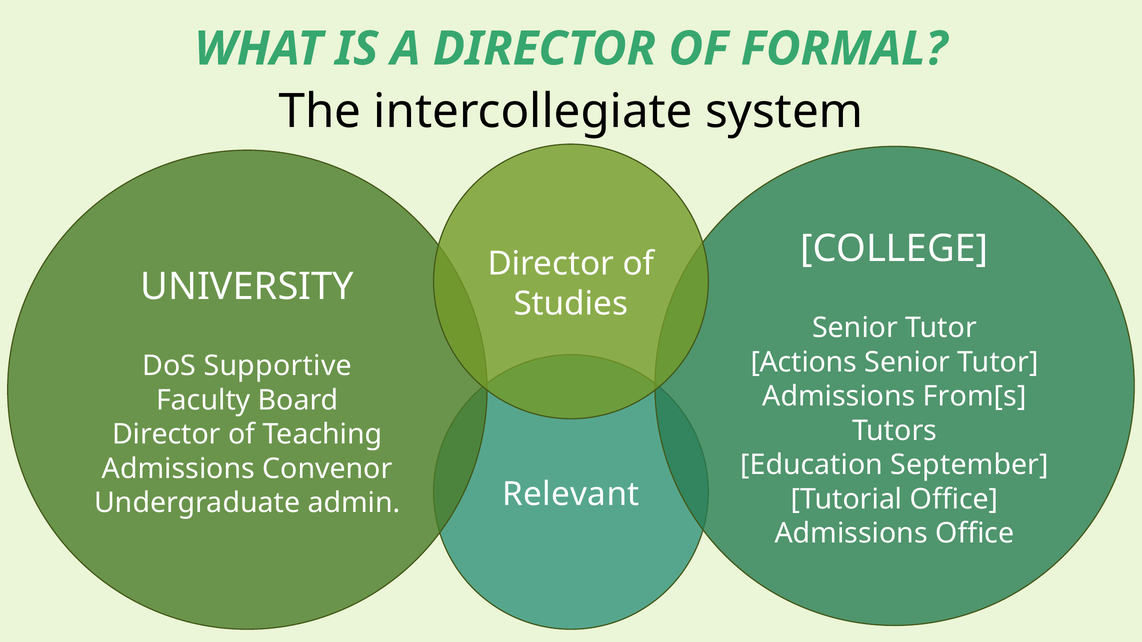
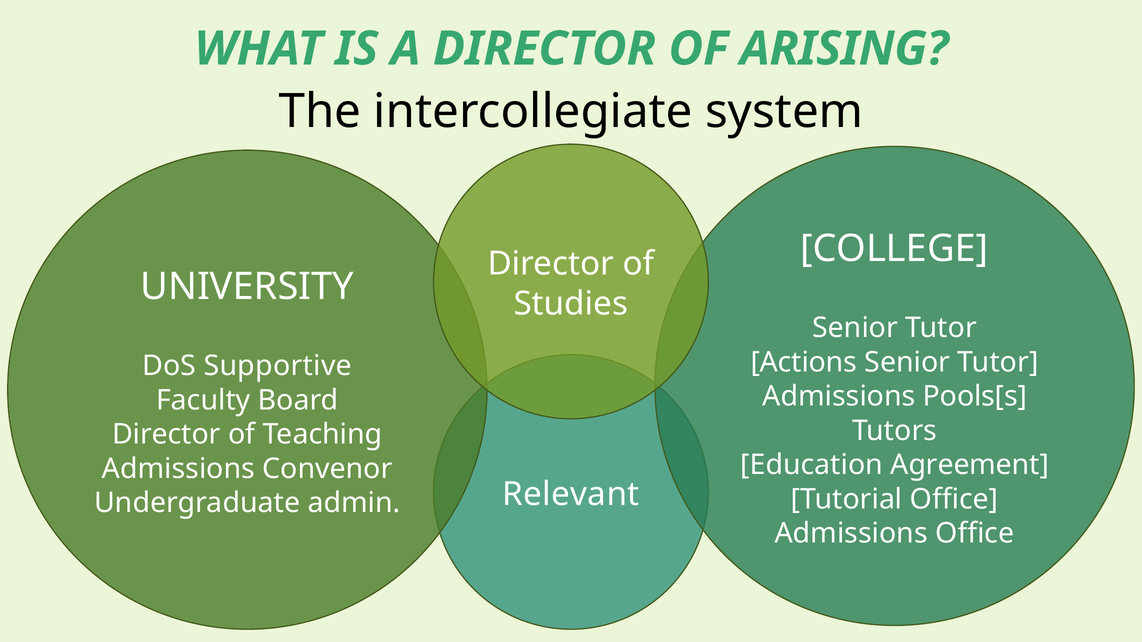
FORMAL: FORMAL -> ARISING
From[s: From[s -> Pools[s
September: September -> Agreement
